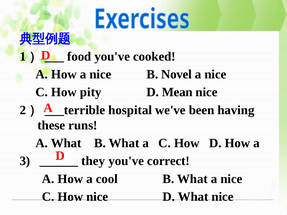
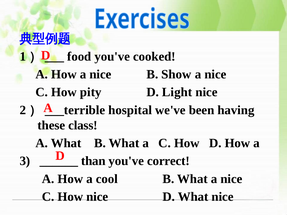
Novel: Novel -> Show
Mean: Mean -> Light
runs: runs -> class
they: they -> than
